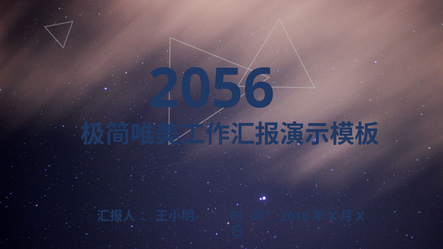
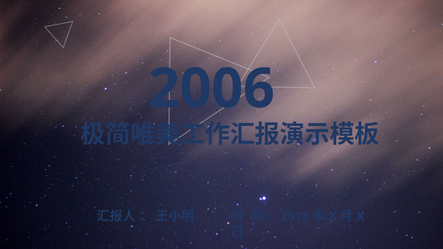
2056: 2056 -> 2006
